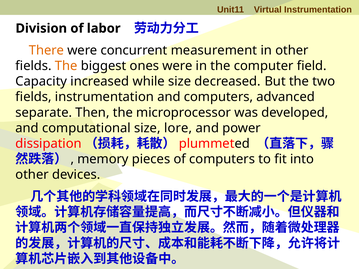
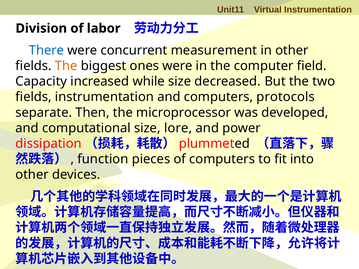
There colour: orange -> blue
advanced: advanced -> protocols
memory: memory -> function
